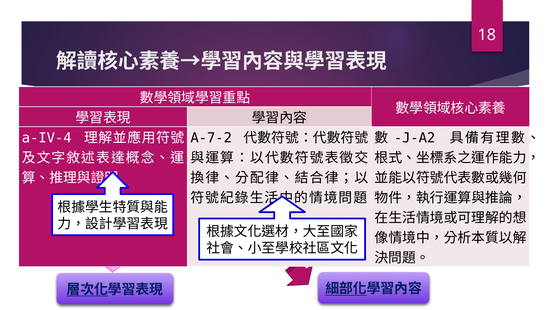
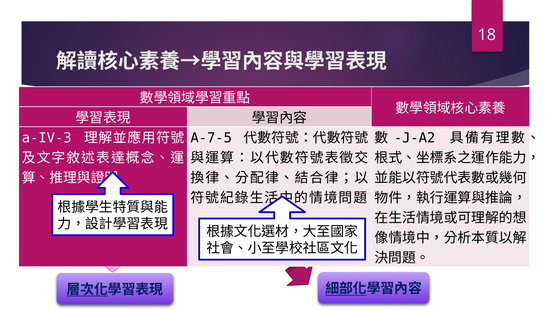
a-IV-4: a-IV-4 -> a-IV-3
A-7-2: A-7-2 -> A-7-5
